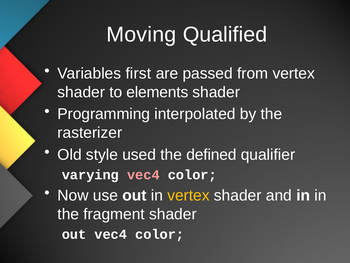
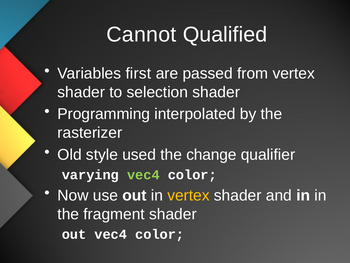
Moving: Moving -> Cannot
elements: elements -> selection
defined: defined -> change
vec4 at (143, 174) colour: pink -> light green
